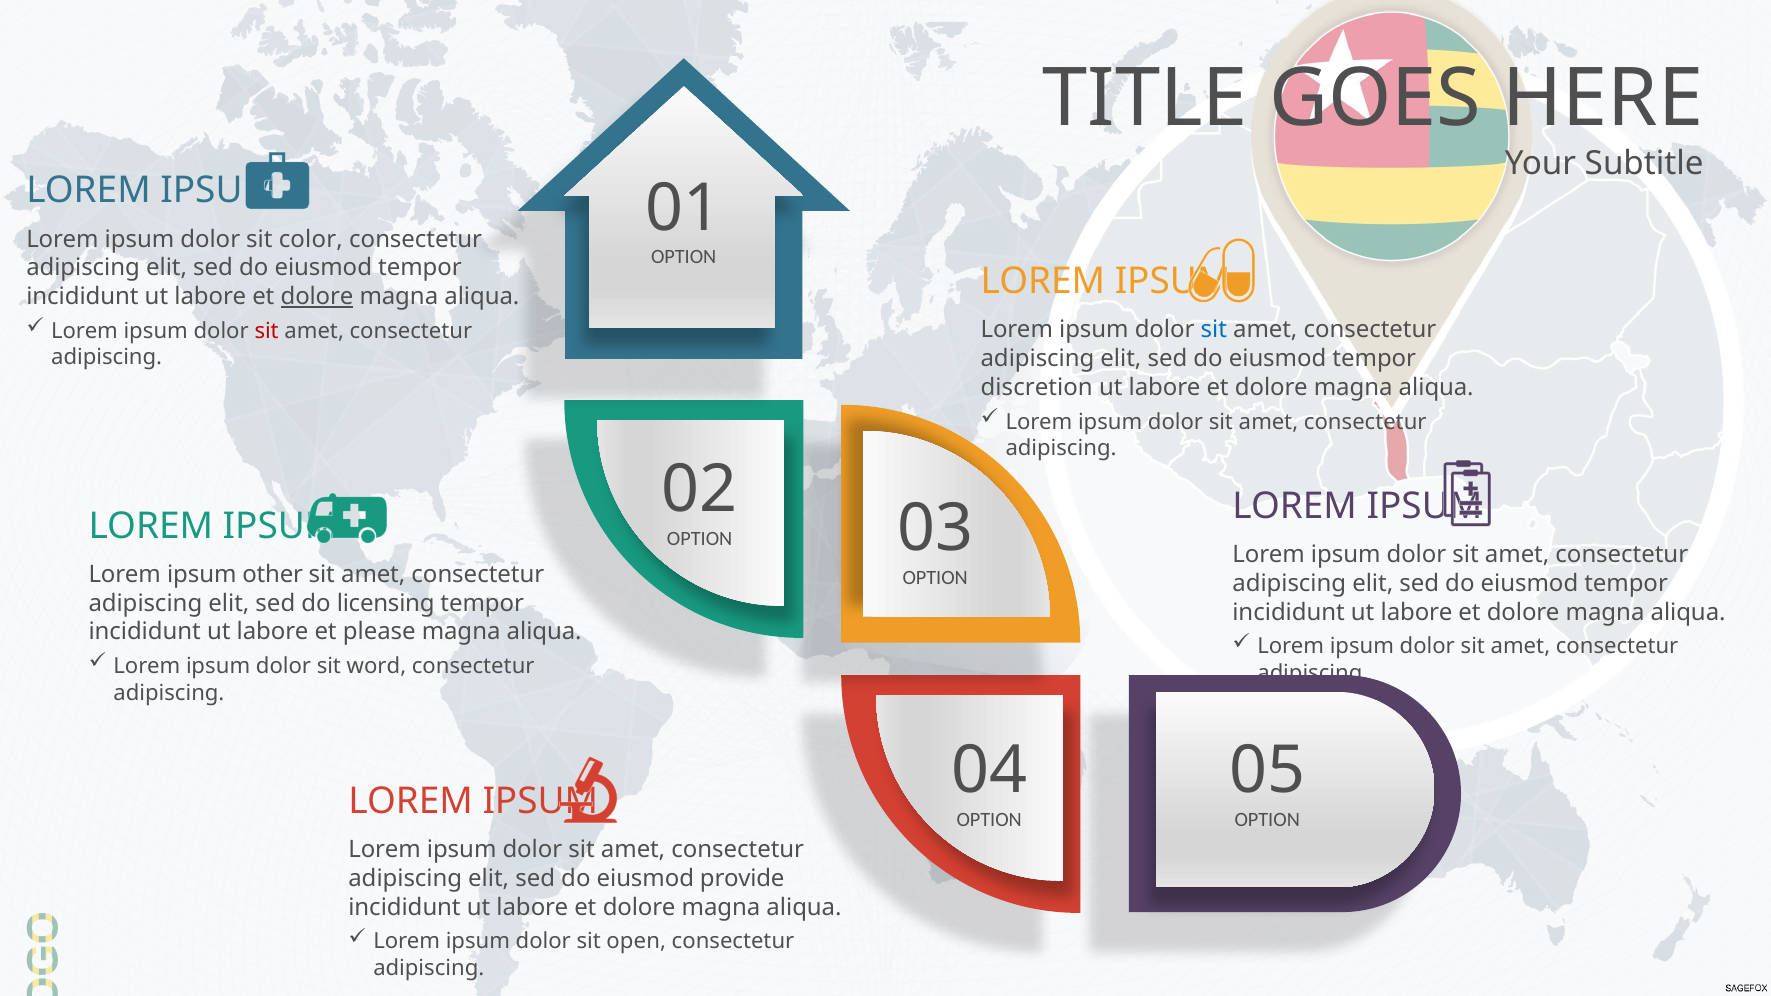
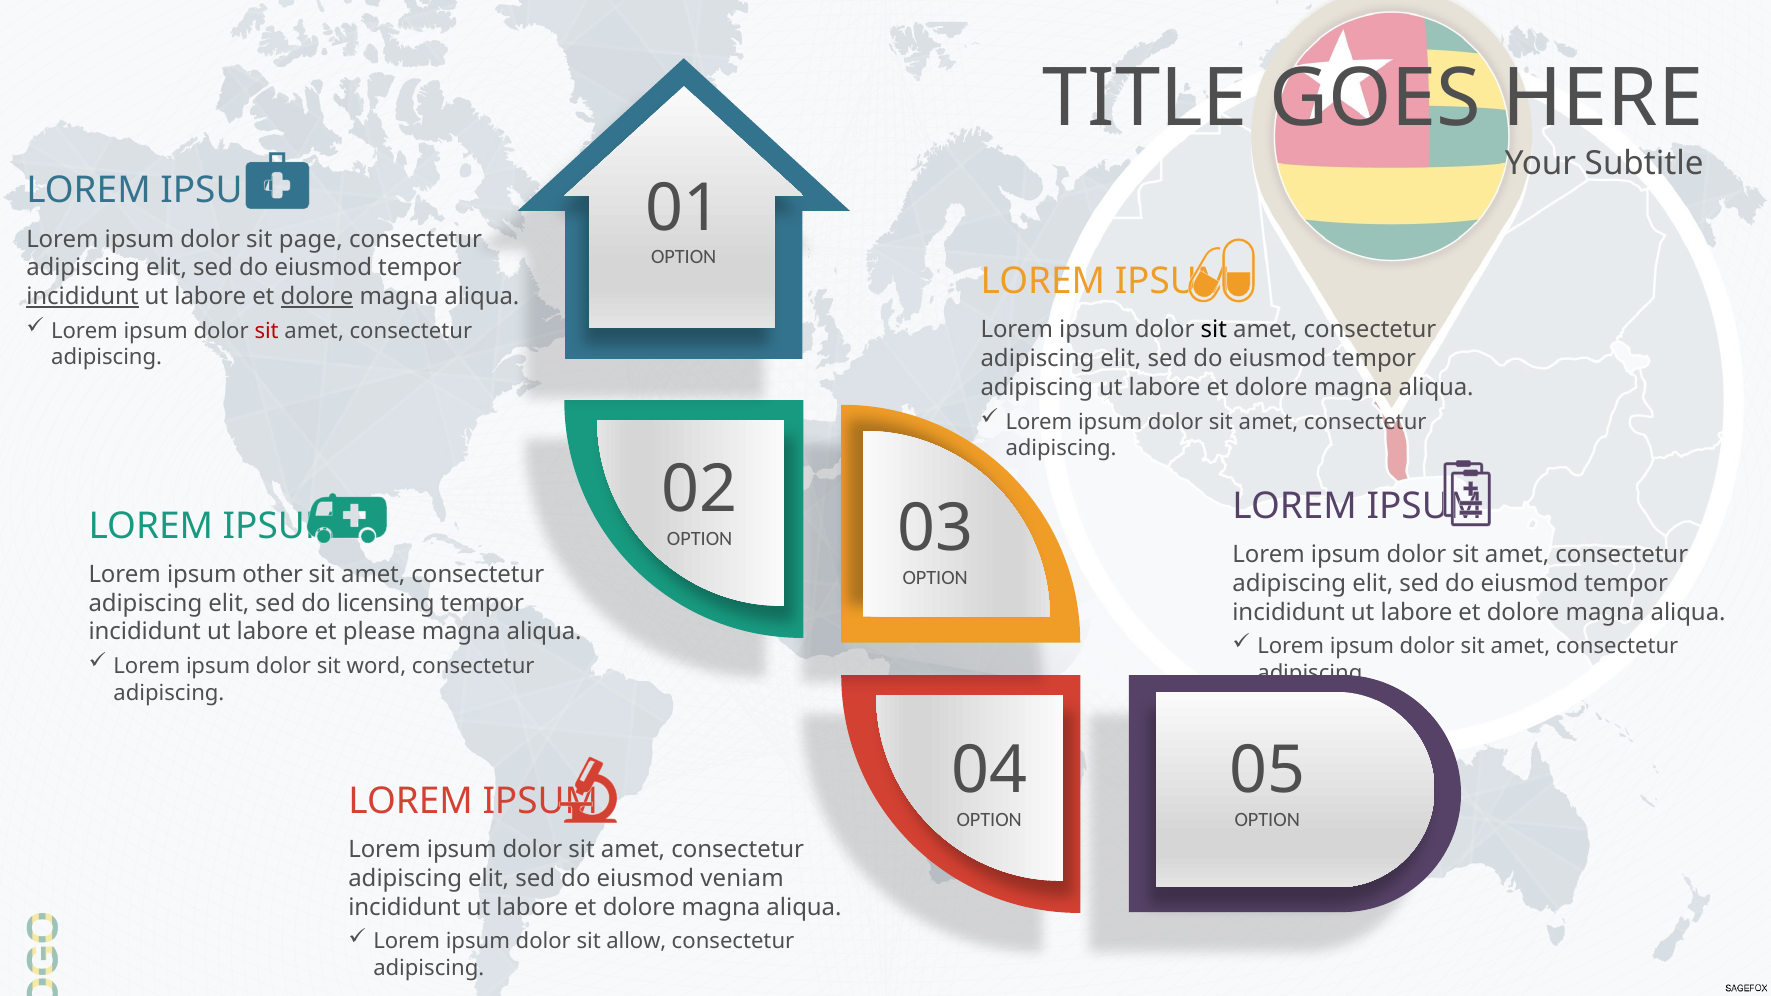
color: color -> page
incididunt at (82, 297) underline: none -> present
sit at (1214, 330) colour: blue -> black
discretion at (1037, 388): discretion -> adipiscing
provide: provide -> veniam
open: open -> allow
